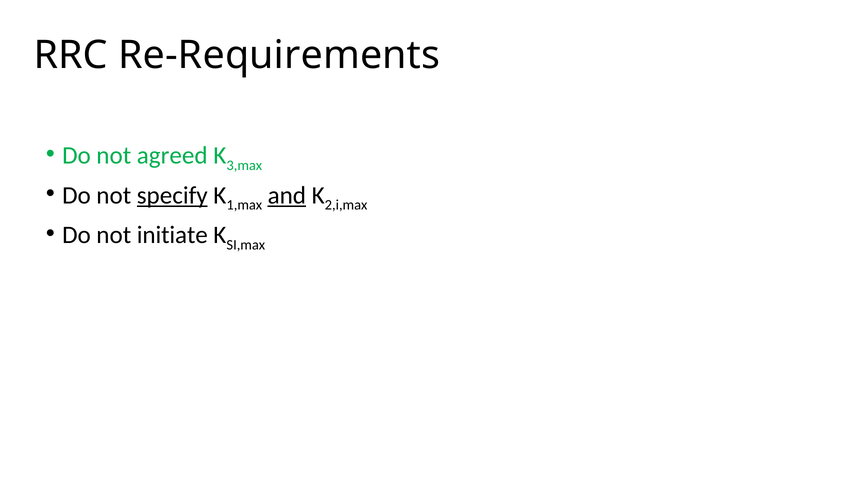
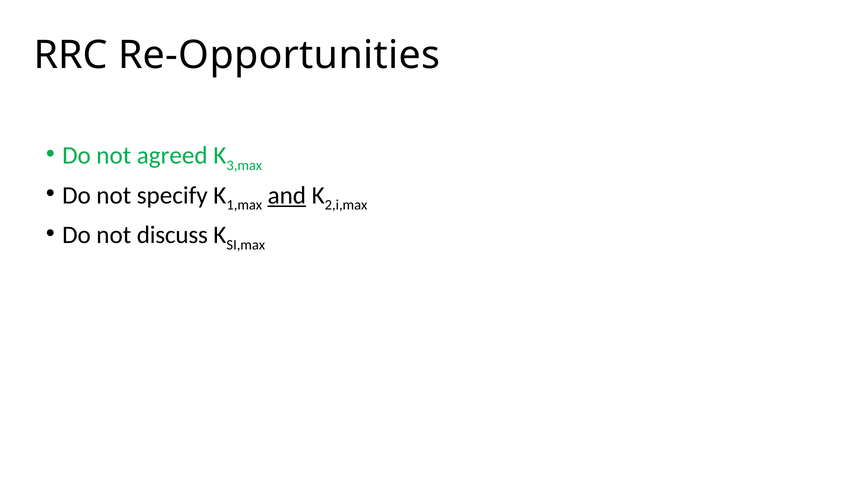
Re-Requirements: Re-Requirements -> Re-Opportunities
specify underline: present -> none
initiate: initiate -> discuss
